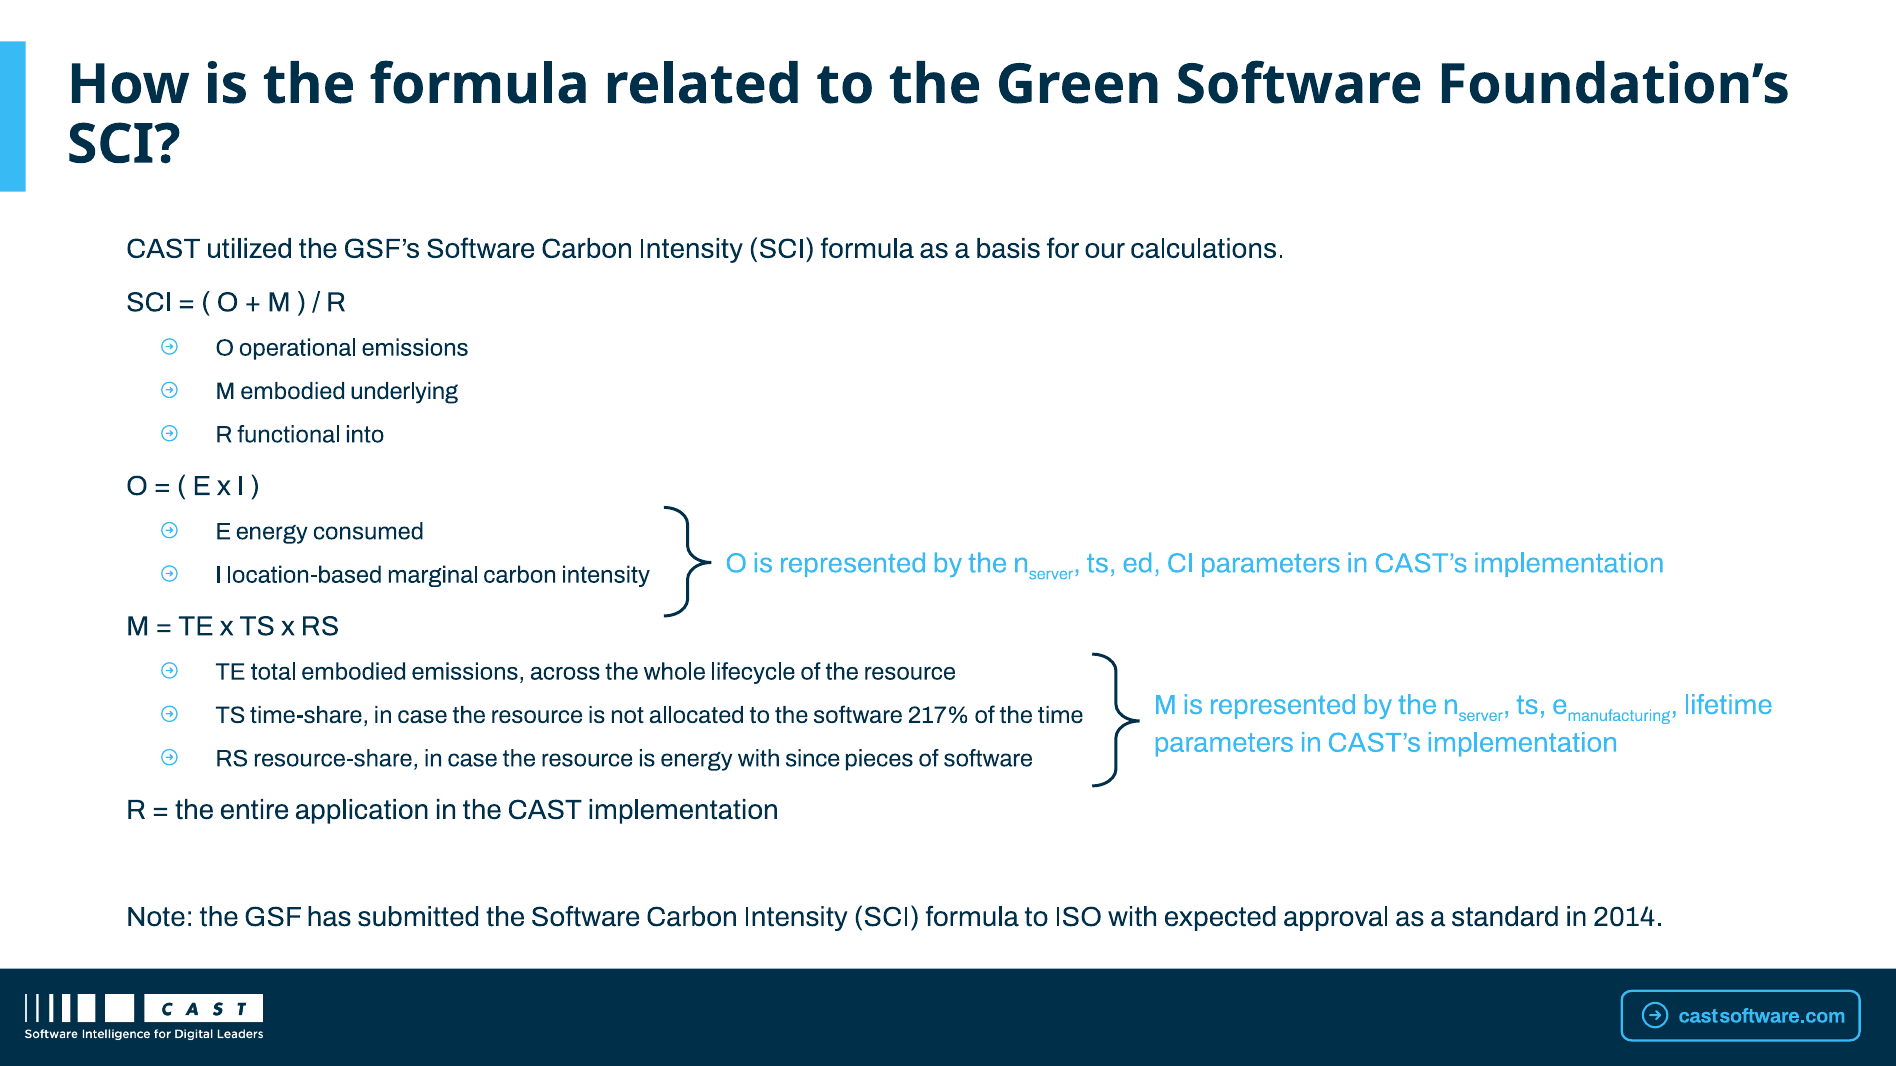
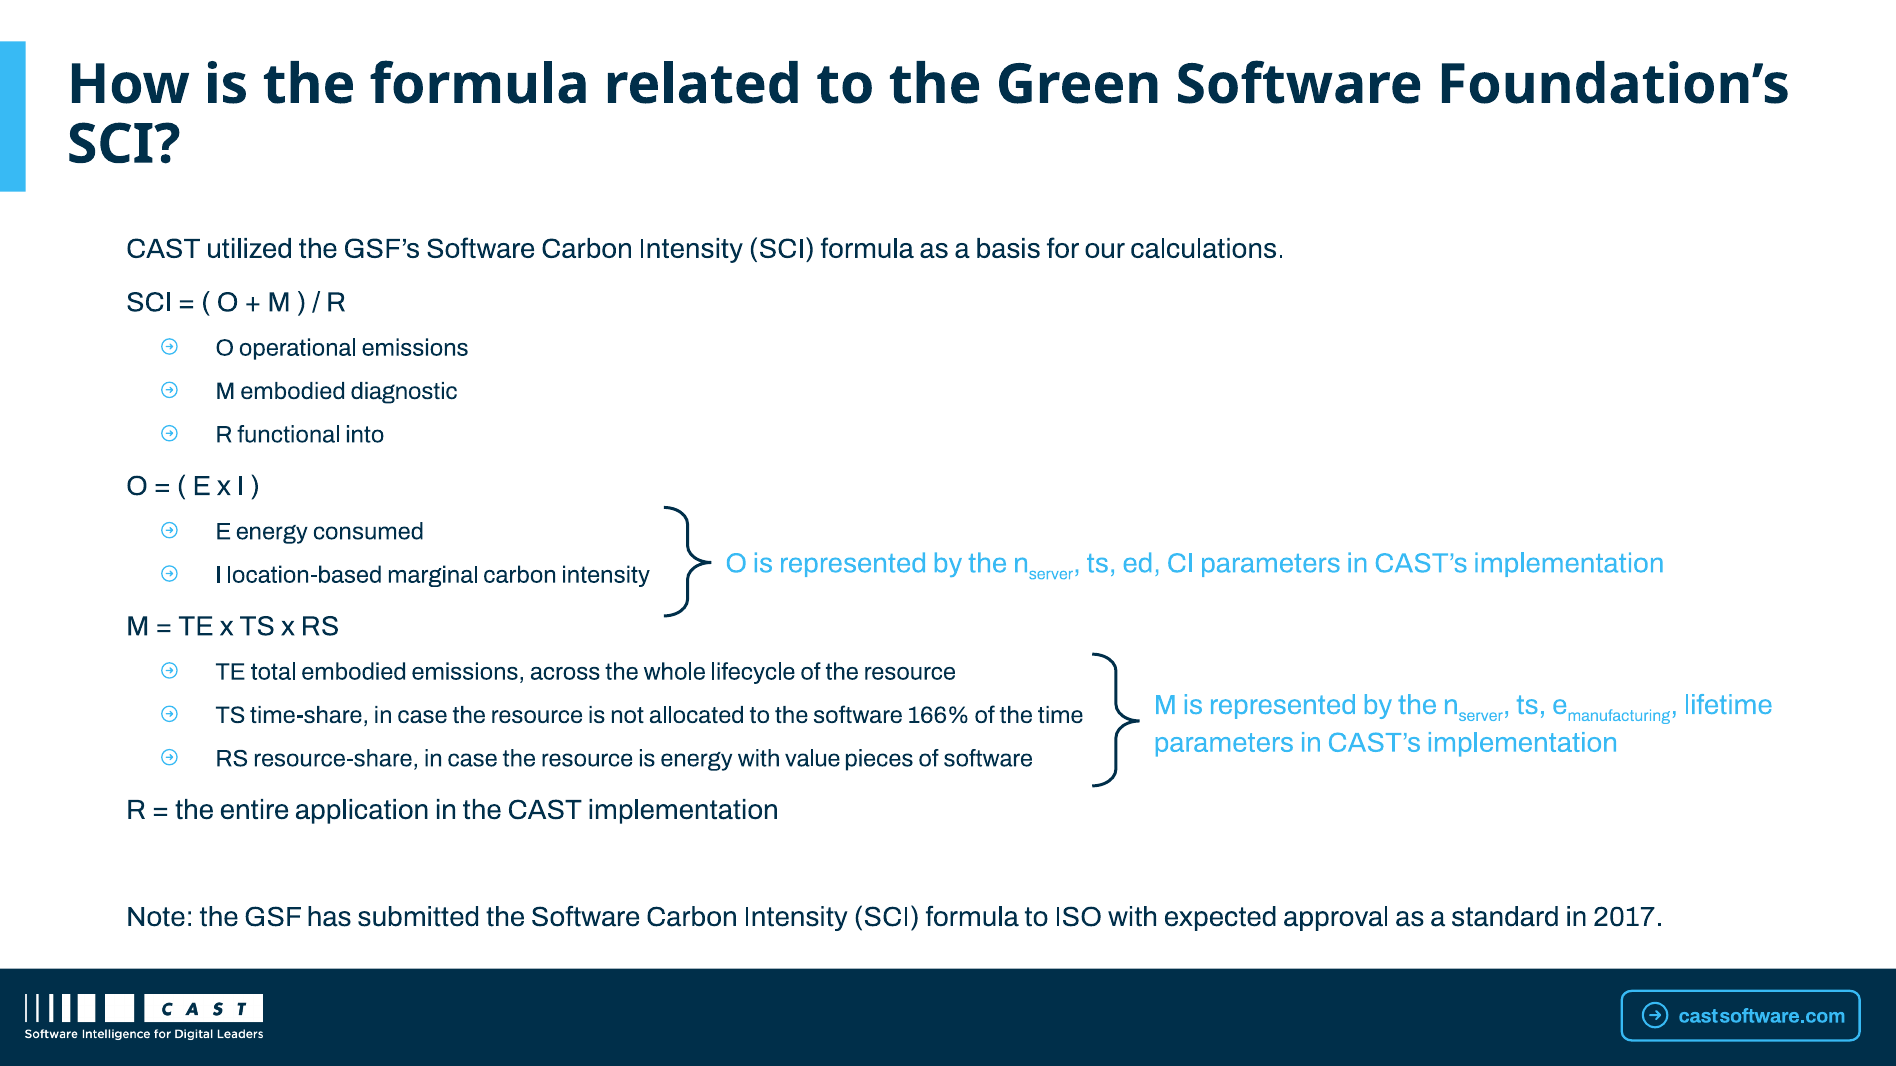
underlying: underlying -> diagnostic
217%: 217% -> 166%
since: since -> value
2014: 2014 -> 2017
